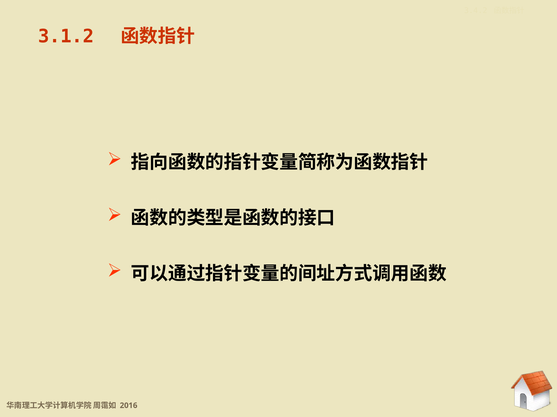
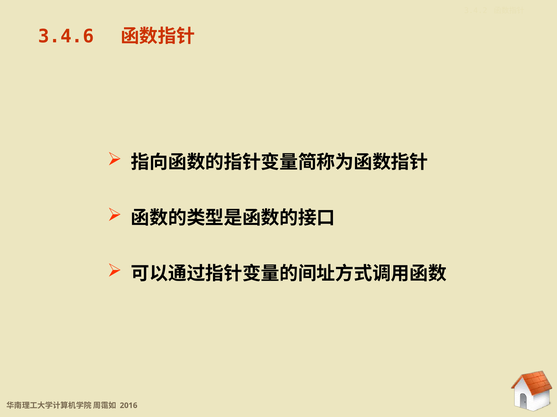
3.1.2: 3.1.2 -> 3.4.6
